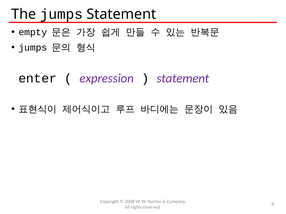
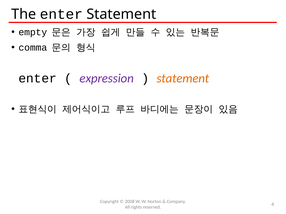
The jumps: jumps -> enter
jumps at (33, 48): jumps -> comma
statement at (183, 79) colour: purple -> orange
